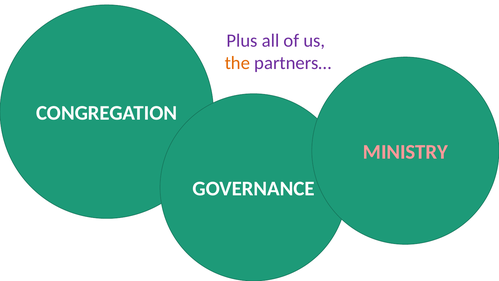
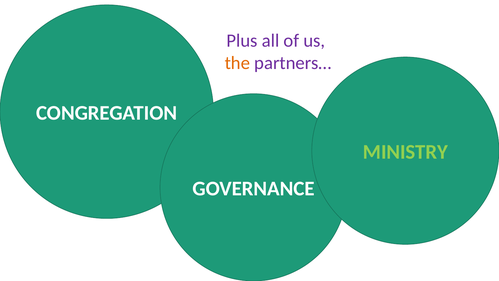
MINISTRY colour: pink -> light green
